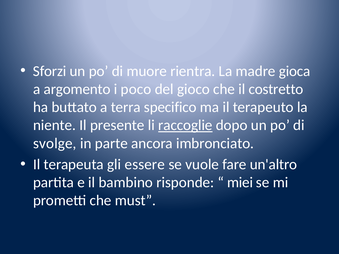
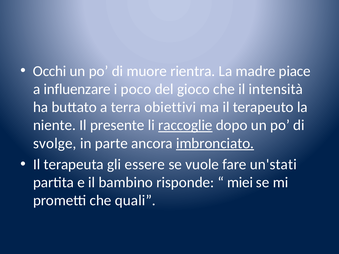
Sforzi: Sforzi -> Occhi
gioca: gioca -> piace
argomento: argomento -> influenzare
costretto: costretto -> intensità
specifico: specifico -> obiettivi
imbronciato underline: none -> present
un'altro: un'altro -> un'stati
must: must -> quali
